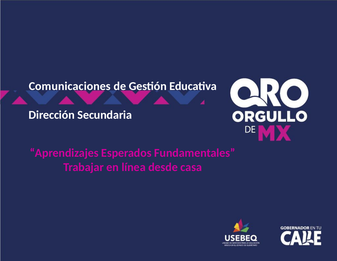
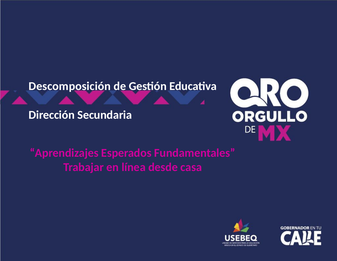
Comunicaciones: Comunicaciones -> Descomposición
